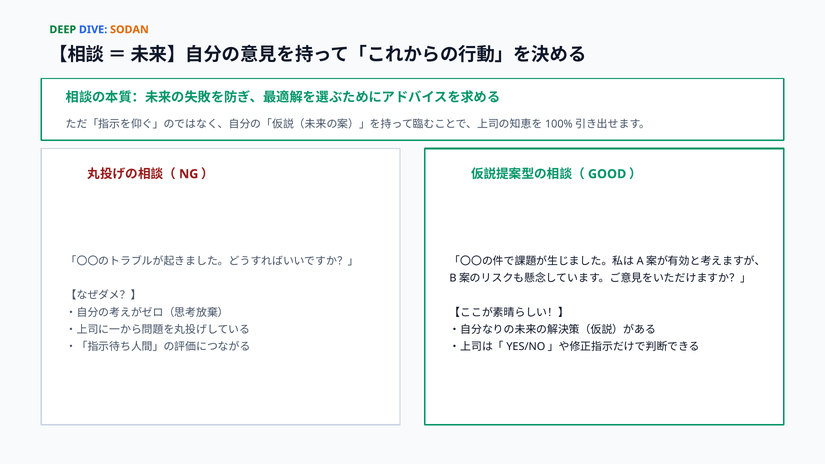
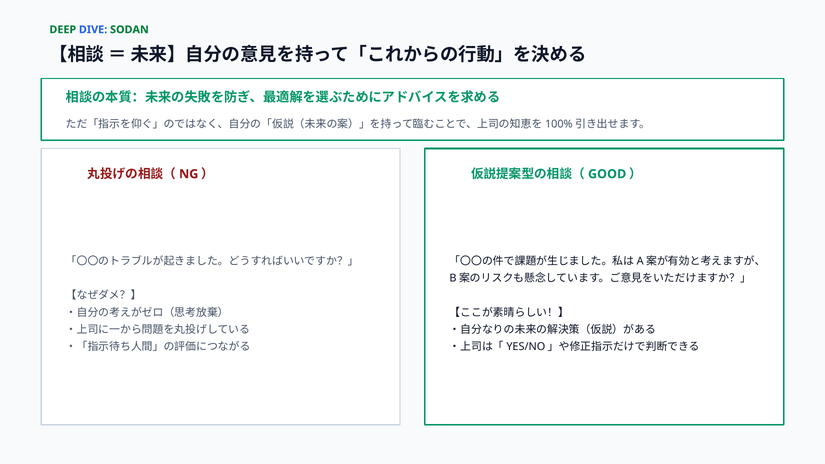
SODAN colour: orange -> green
